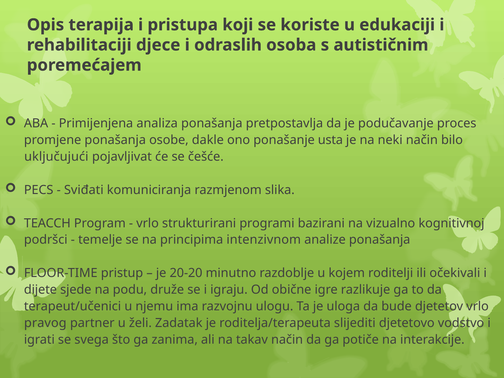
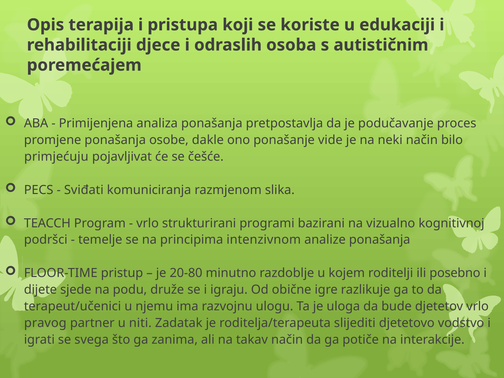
usta: usta -> vide
uključujući: uključujući -> primjećuju
20-20: 20-20 -> 20-80
očekivali: očekivali -> posebno
želi: želi -> niti
